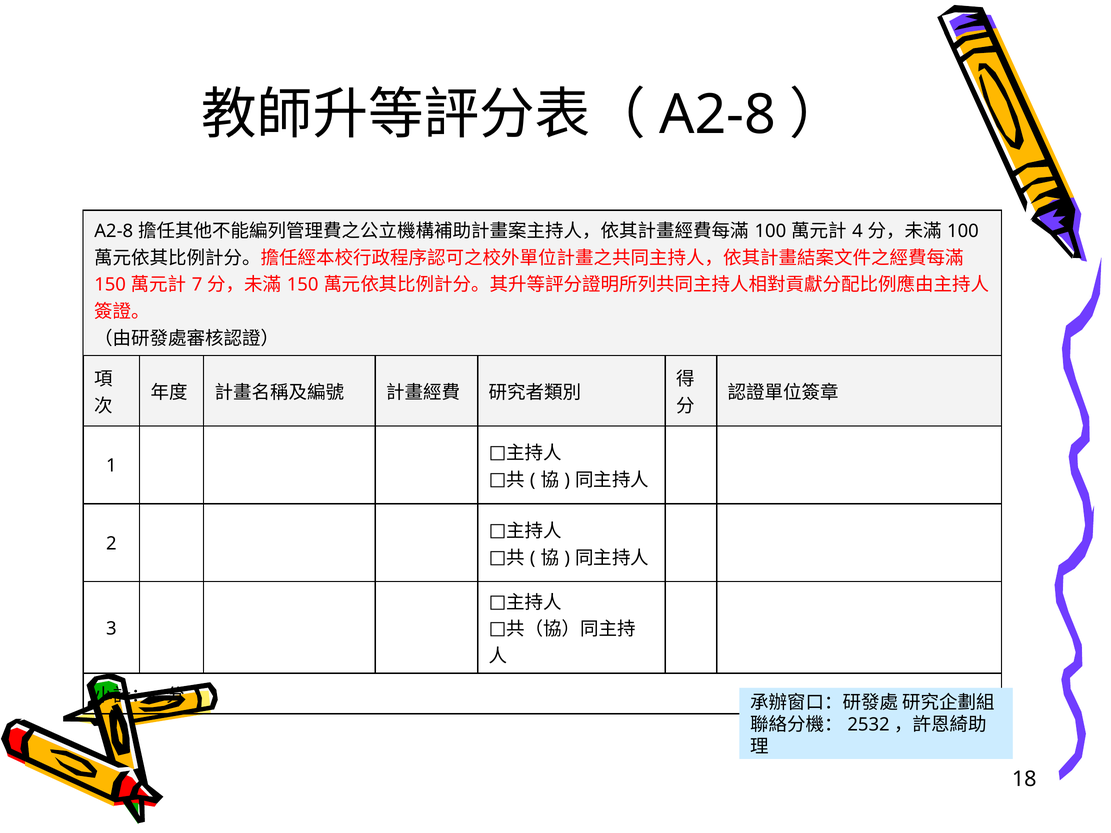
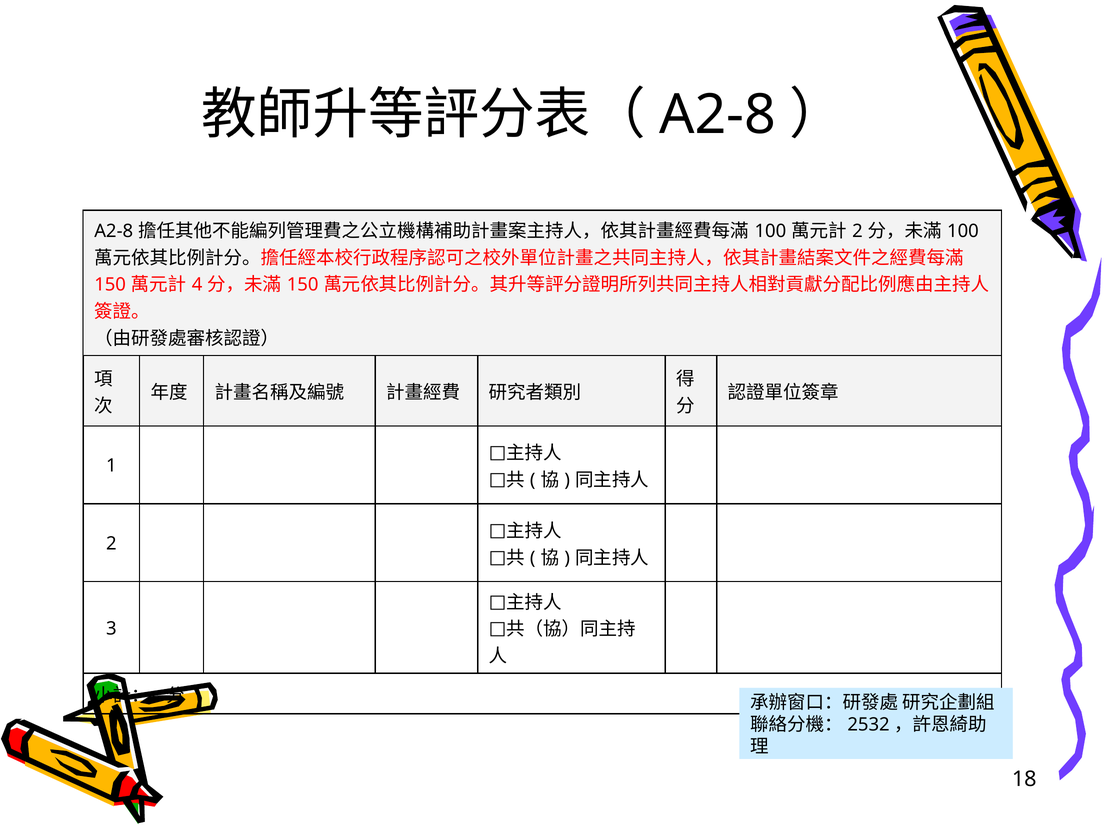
4 at (857, 231): 4 -> 2
7: 7 -> 4
